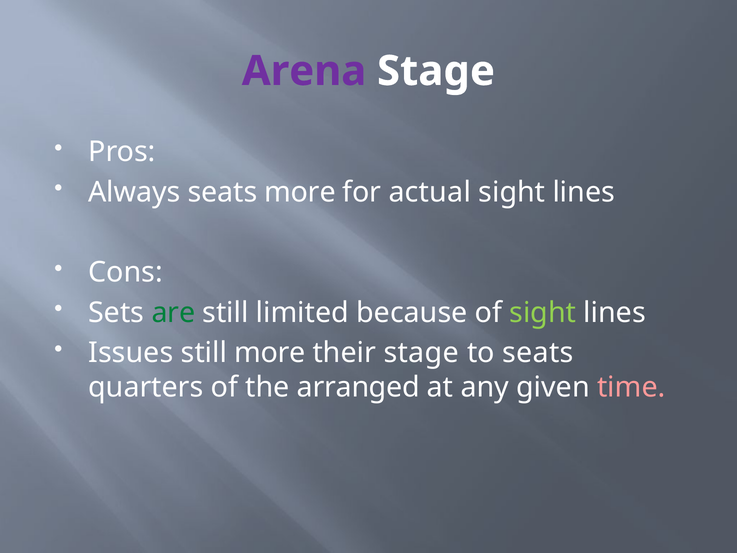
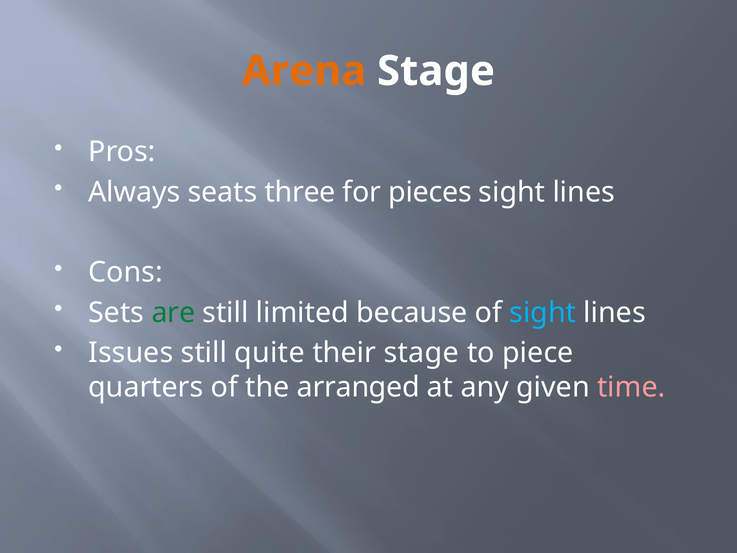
Arena colour: purple -> orange
seats more: more -> three
actual: actual -> pieces
sight at (543, 312) colour: light green -> light blue
still more: more -> quite
to seats: seats -> piece
